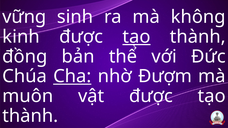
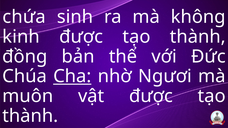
vững: vững -> chứa
tạo at (136, 37) underline: present -> none
Đượm: Đượm -> Ngươi
